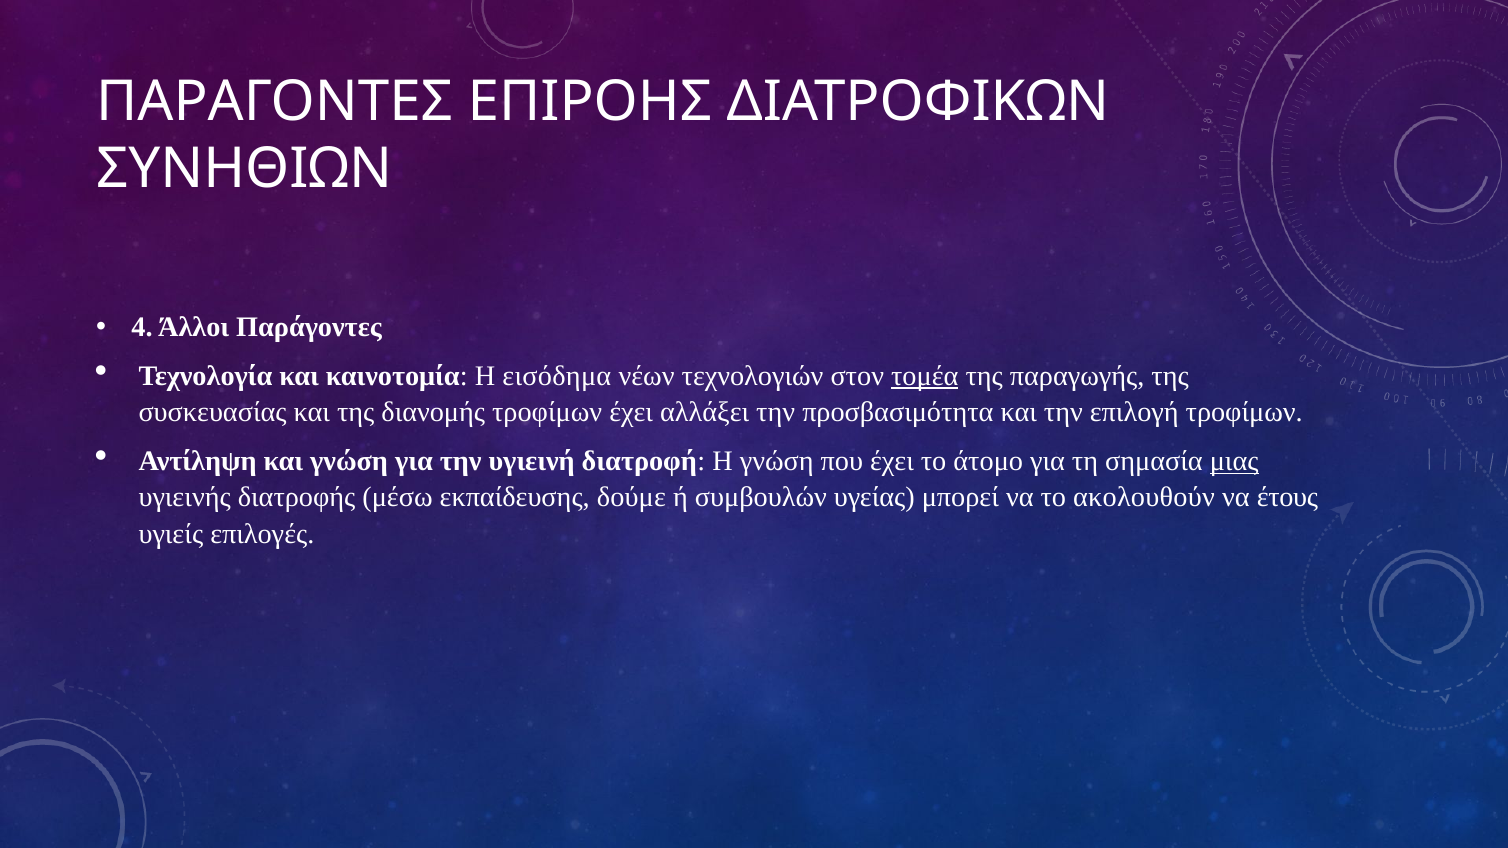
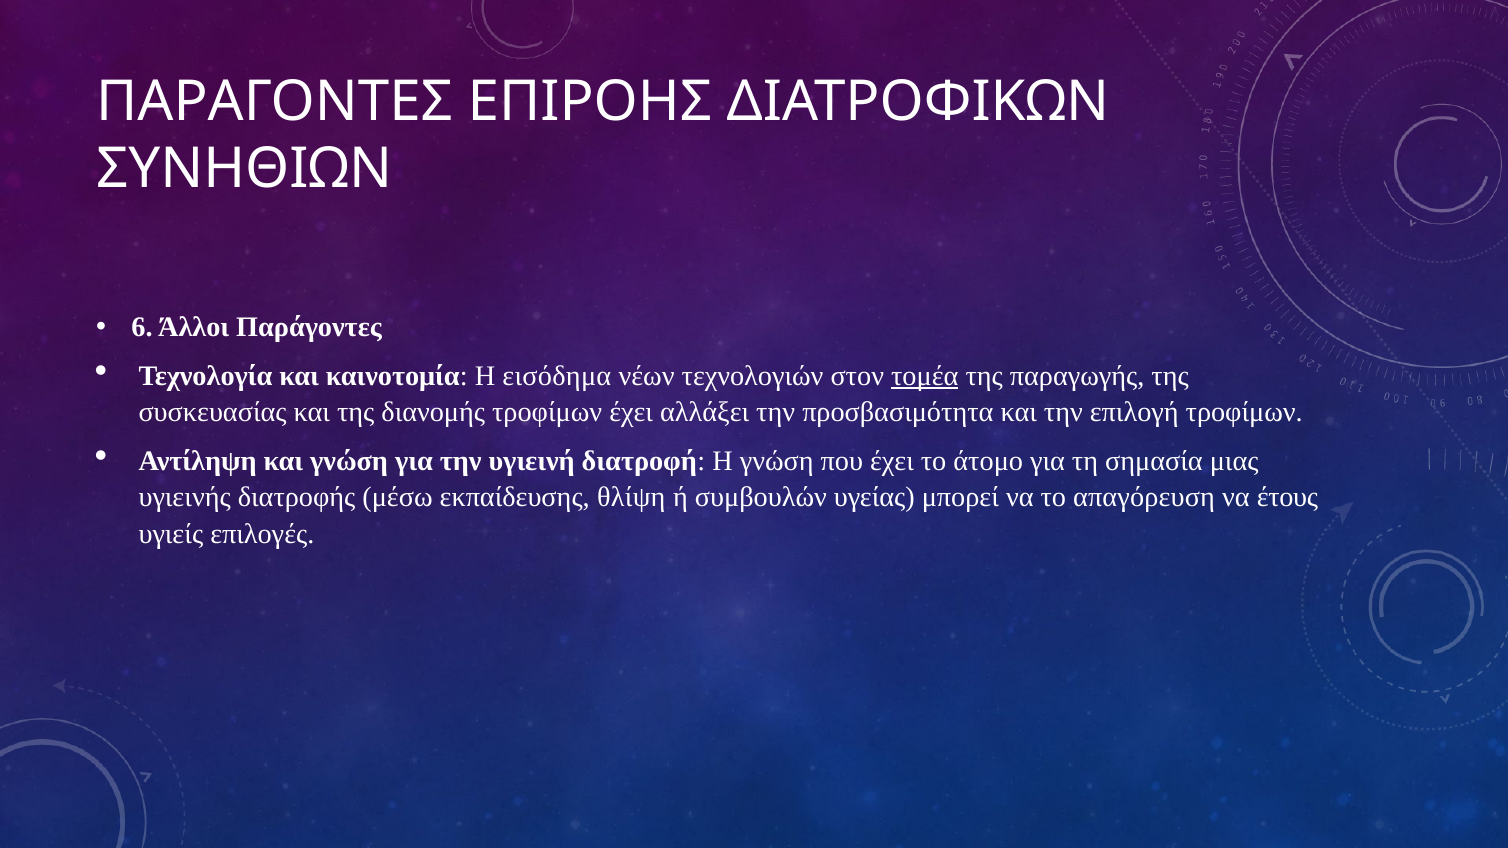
4: 4 -> 6
μιας underline: present -> none
δούμε: δούμε -> θλίψη
ακολουθούν: ακολουθούν -> απαγόρευση
